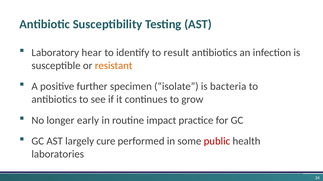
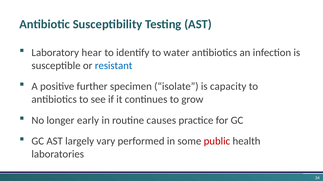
result: result -> water
resistant colour: orange -> blue
bacteria: bacteria -> capacity
impact: impact -> causes
cure: cure -> vary
